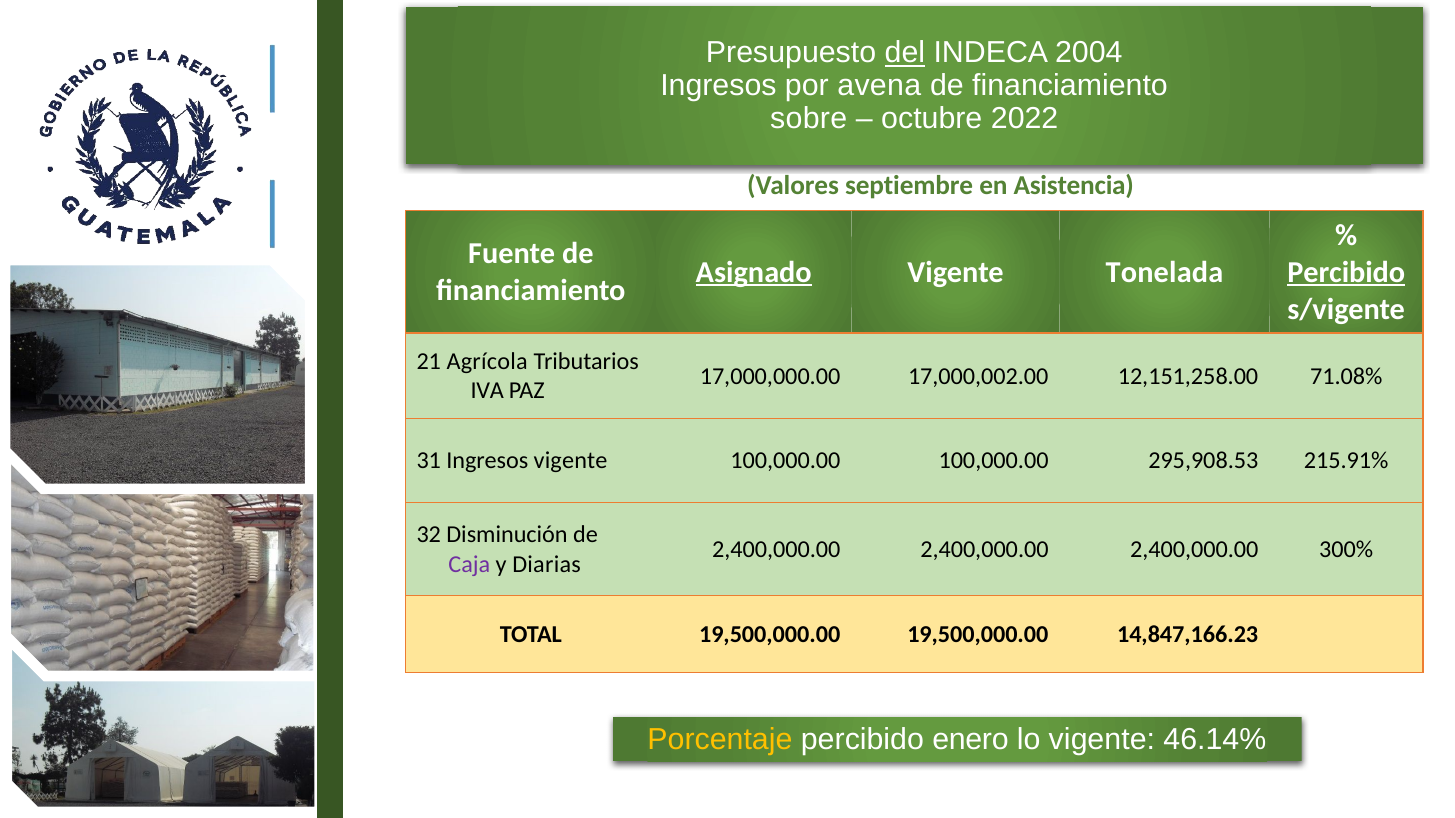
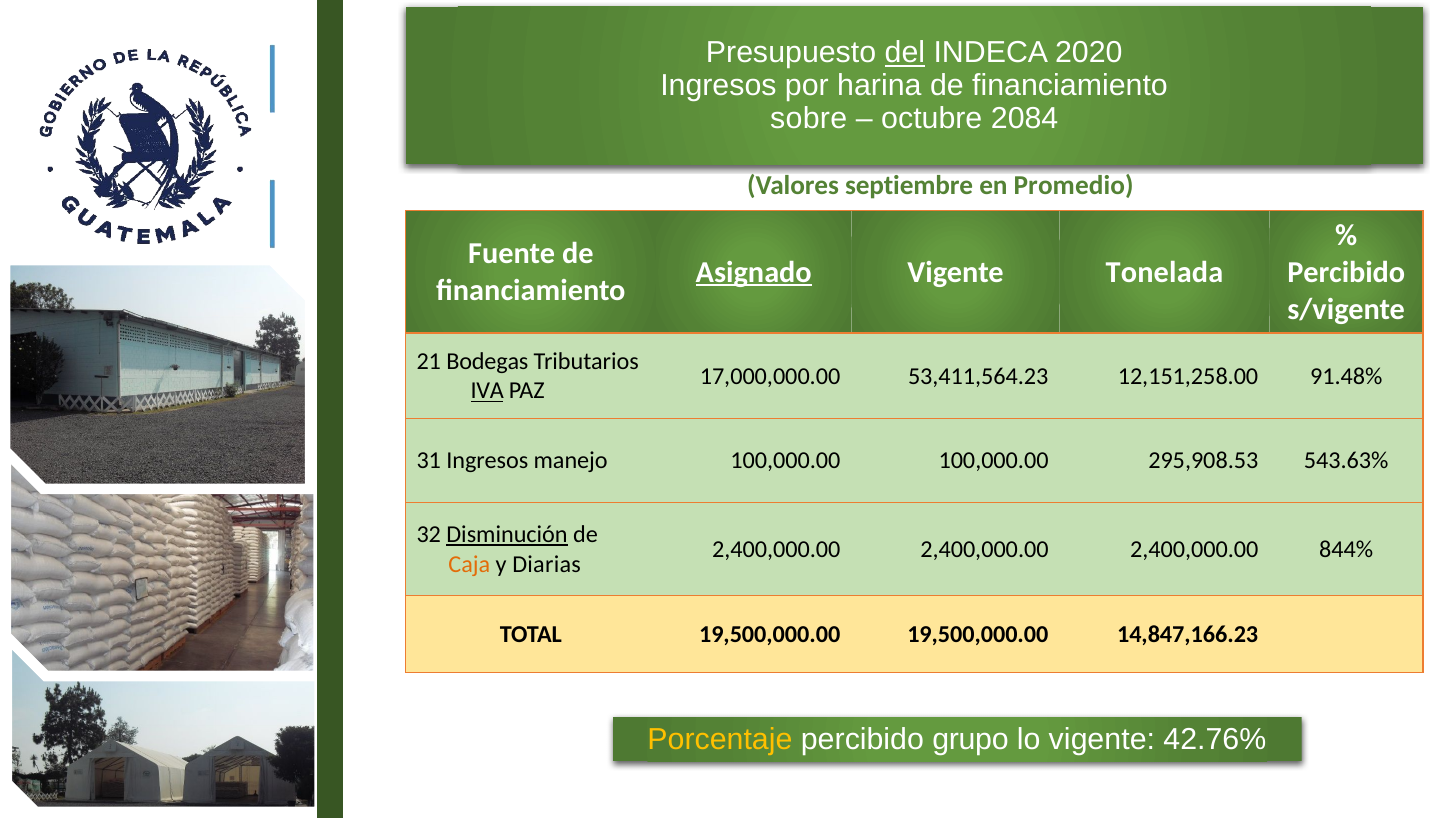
2004: 2004 -> 2020
avena: avena -> harina
2022: 2022 -> 2084
Asistencia: Asistencia -> Promedio
Percibido at (1346, 272) underline: present -> none
Agrícola: Agrícola -> Bodegas
17,000,002.00: 17,000,002.00 -> 53,411,564.23
71.08%: 71.08% -> 91.48%
IVA underline: none -> present
Ingresos vigente: vigente -> manejo
215.91%: 215.91% -> 543.63%
Disminución underline: none -> present
300%: 300% -> 844%
Caja colour: purple -> orange
enero: enero -> grupo
46.14%: 46.14% -> 42.76%
